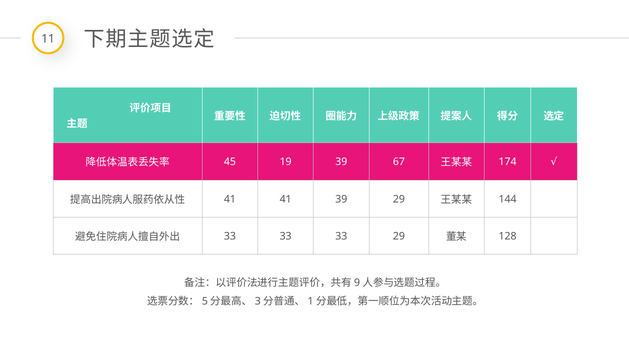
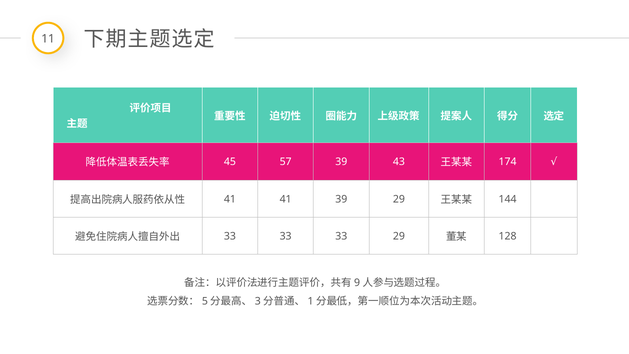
19: 19 -> 57
67: 67 -> 43
